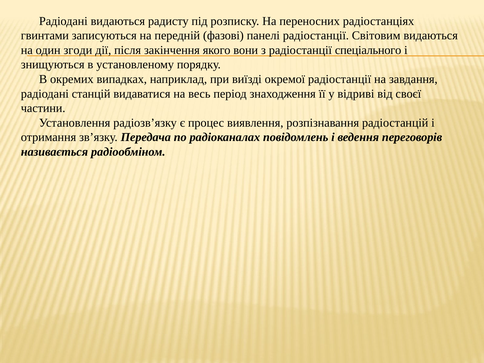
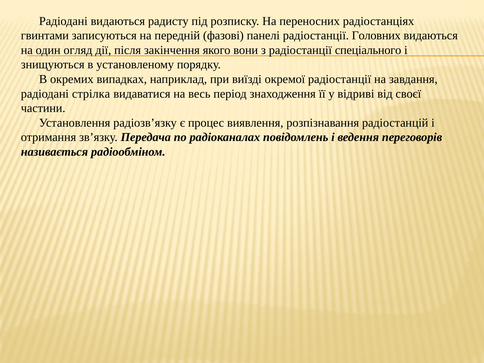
Світовим: Світовим -> Головних
згоди: згоди -> огляд
станцій: станцій -> стрілка
